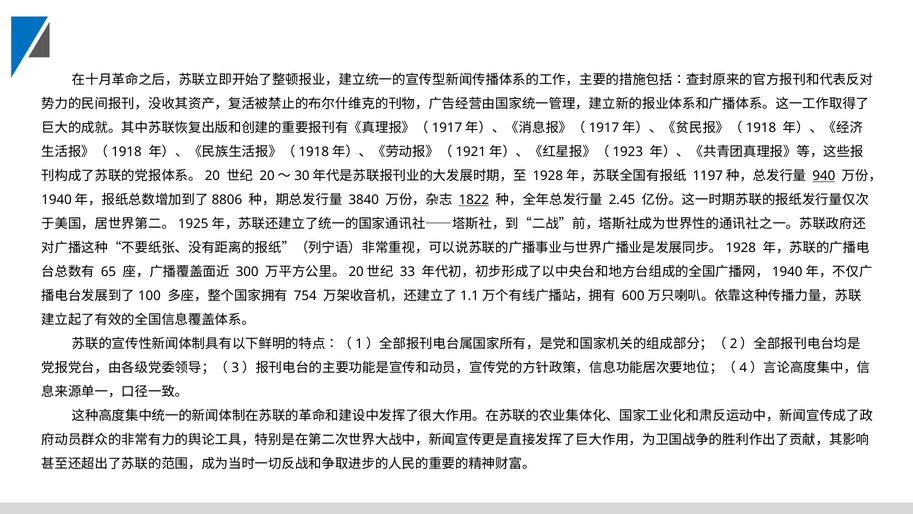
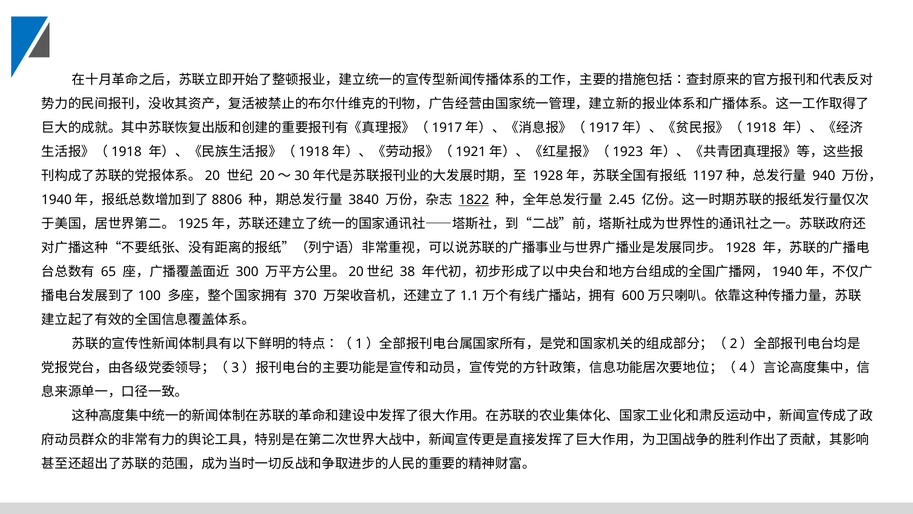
940 underline: present -> none
33: 33 -> 38
754: 754 -> 370
